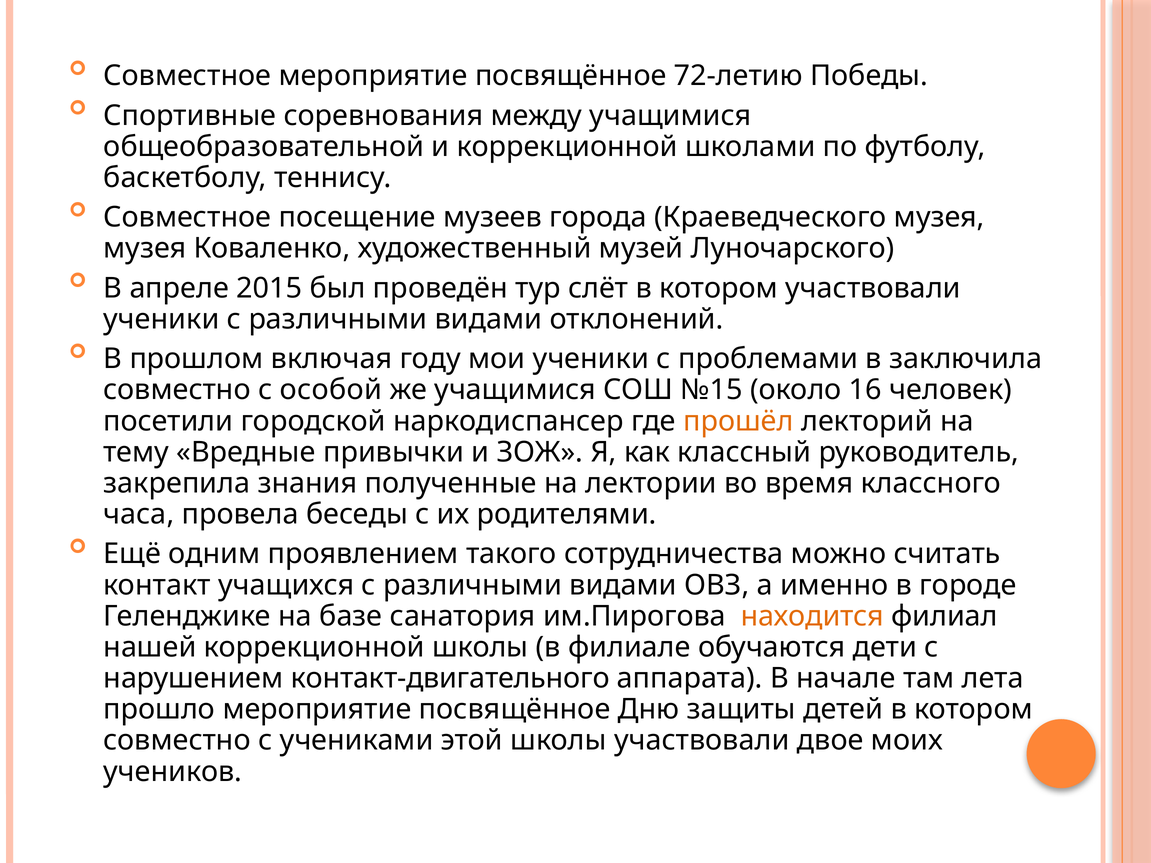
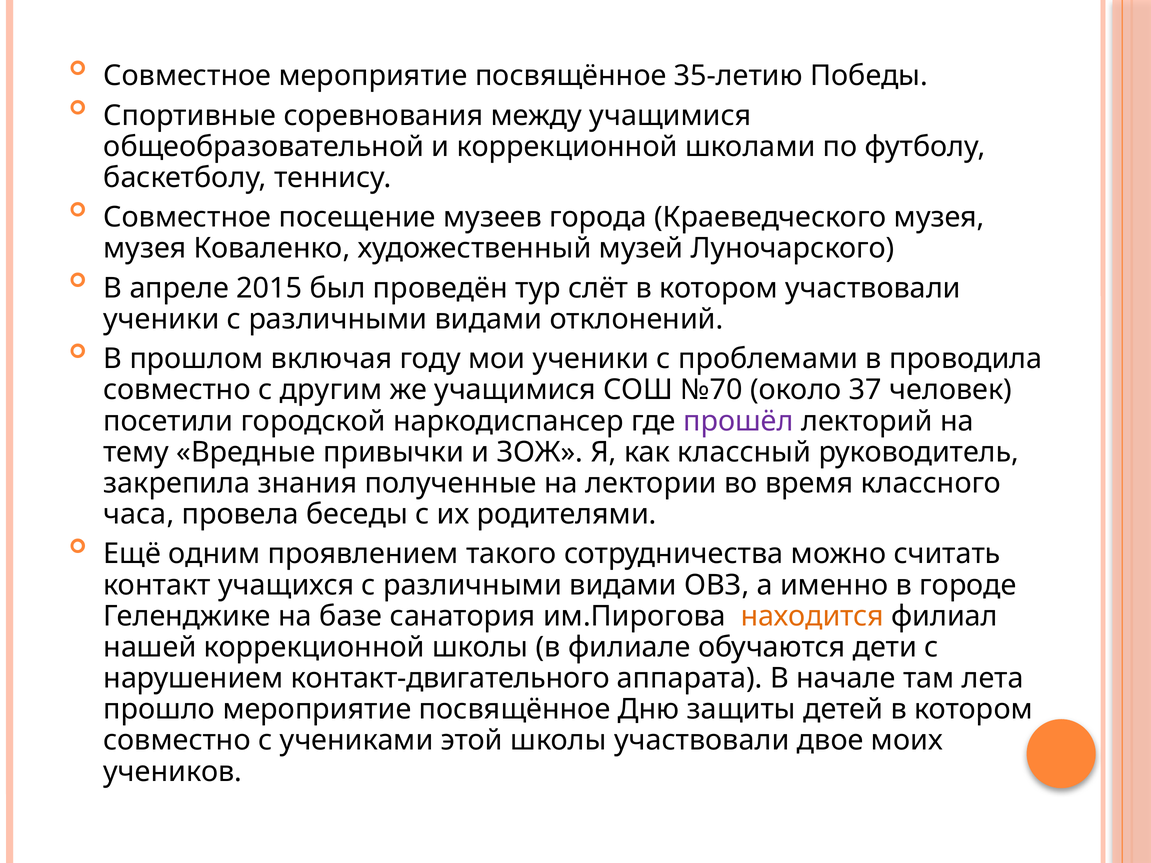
72-летию: 72-летию -> 35-летию
заключила: заключила -> проводила
особой: особой -> другим
№15: №15 -> №70
16: 16 -> 37
прошёл colour: orange -> purple
